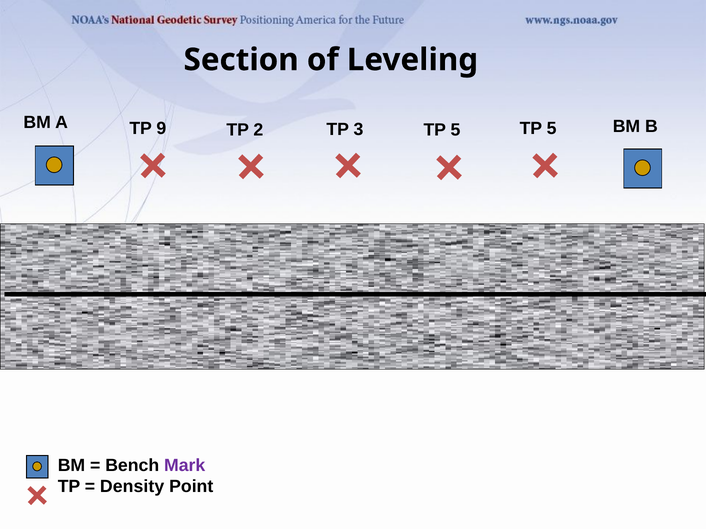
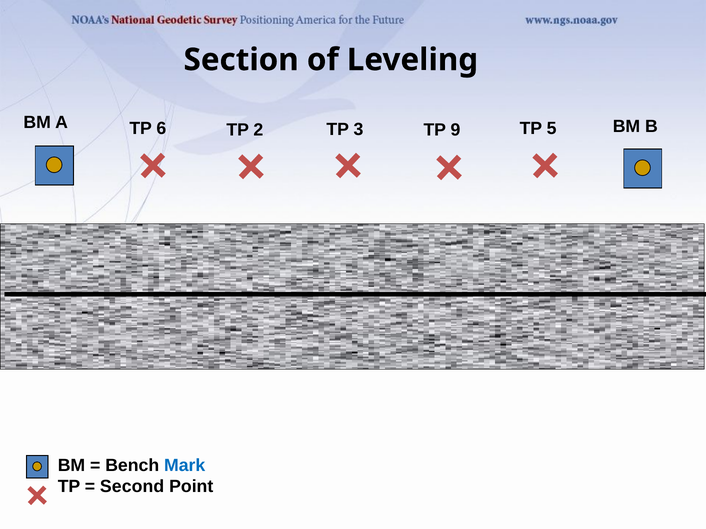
9: 9 -> 6
3 TP 5: 5 -> 9
Mark colour: purple -> blue
Density: Density -> Second
